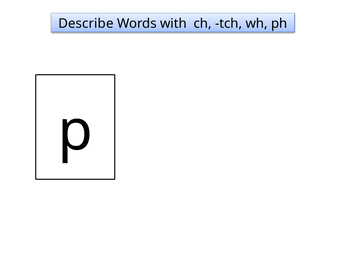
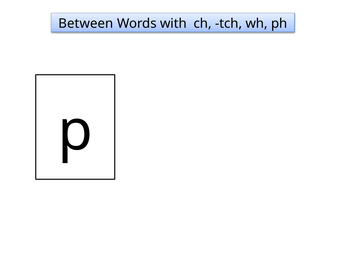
Describe: Describe -> Between
